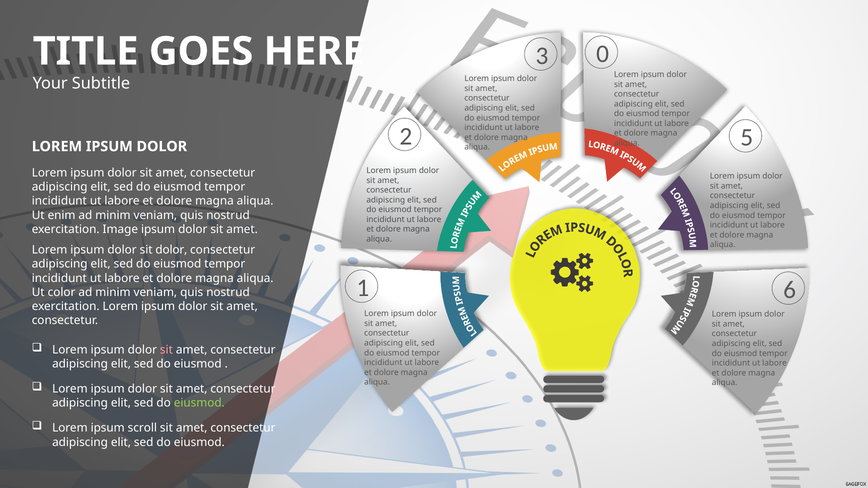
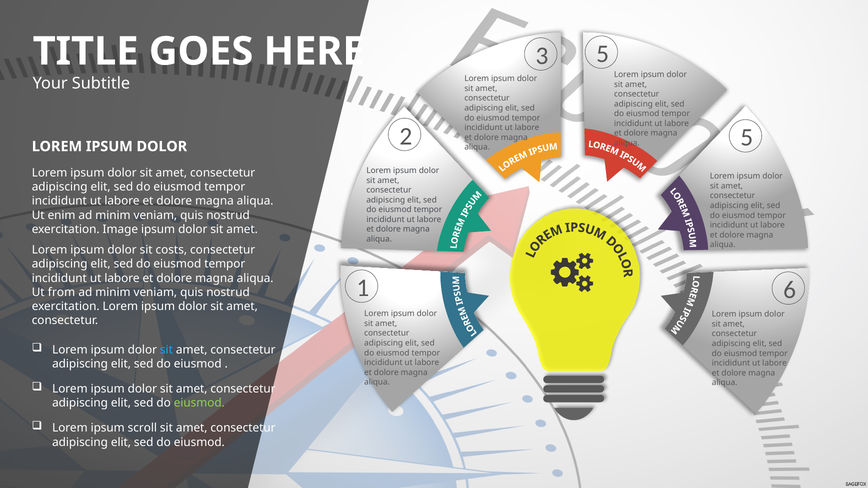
0 at (603, 54): 0 -> 5
sit dolor: dolor -> costs
color: color -> from
sit at (166, 350) colour: pink -> light blue
